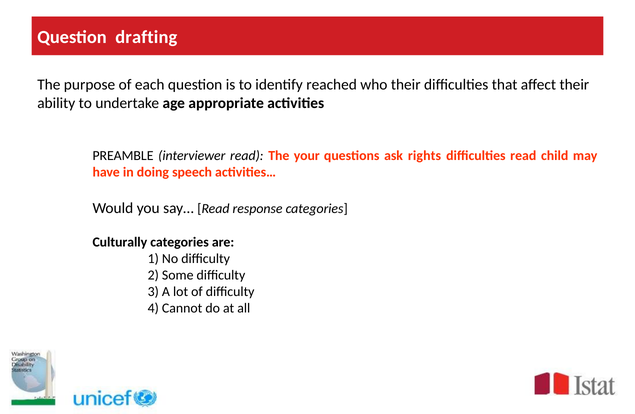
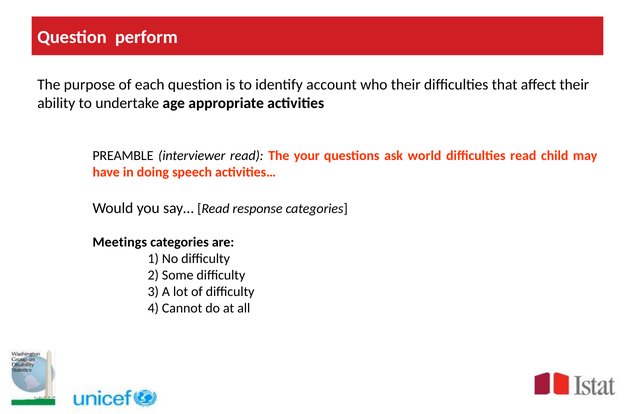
drafting: drafting -> perform
reached: reached -> account
rights: rights -> world
Culturally: Culturally -> Meetings
